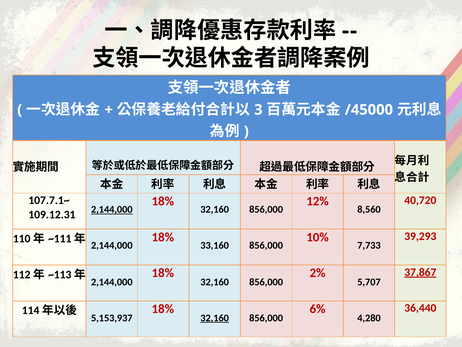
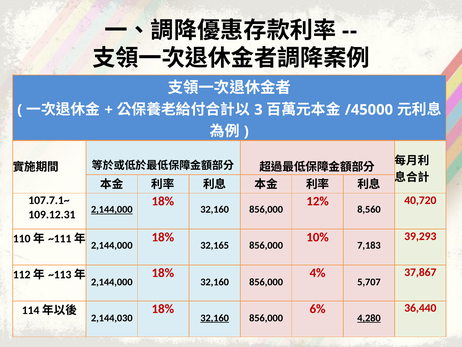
33,160: 33,160 -> 32,165
7,733: 7,733 -> 7,183
37,867 underline: present -> none
2%: 2% -> 4%
5,153,937: 5,153,937 -> 2,144,030
4,280 underline: none -> present
